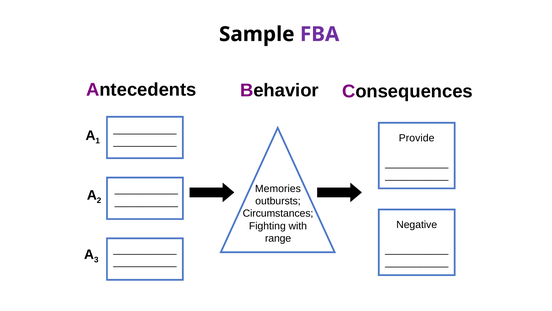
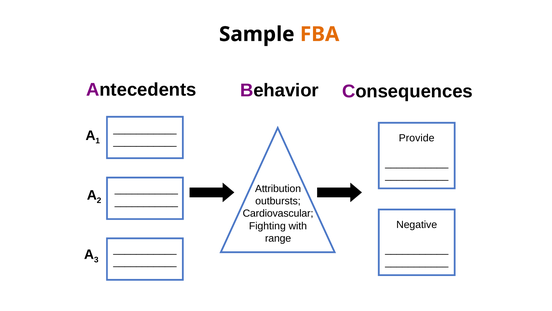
FBA colour: purple -> orange
Memories: Memories -> Attribution
Circumstances: Circumstances -> Cardiovascular
